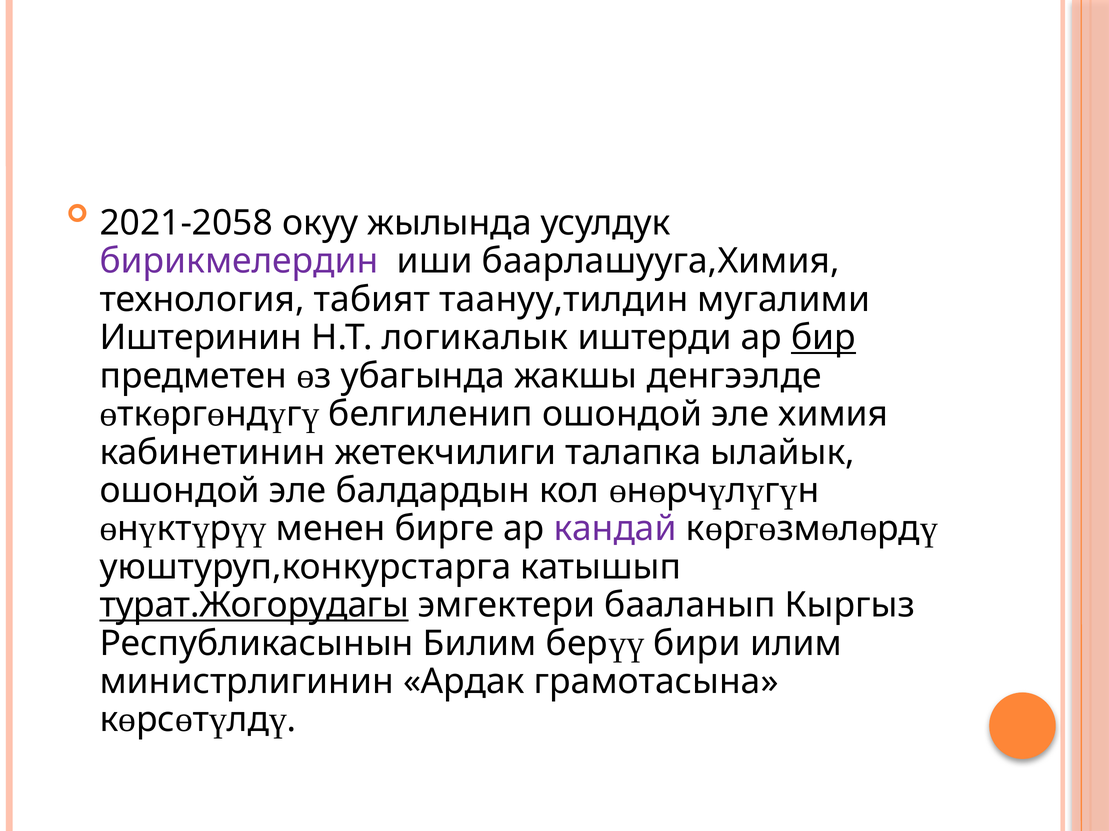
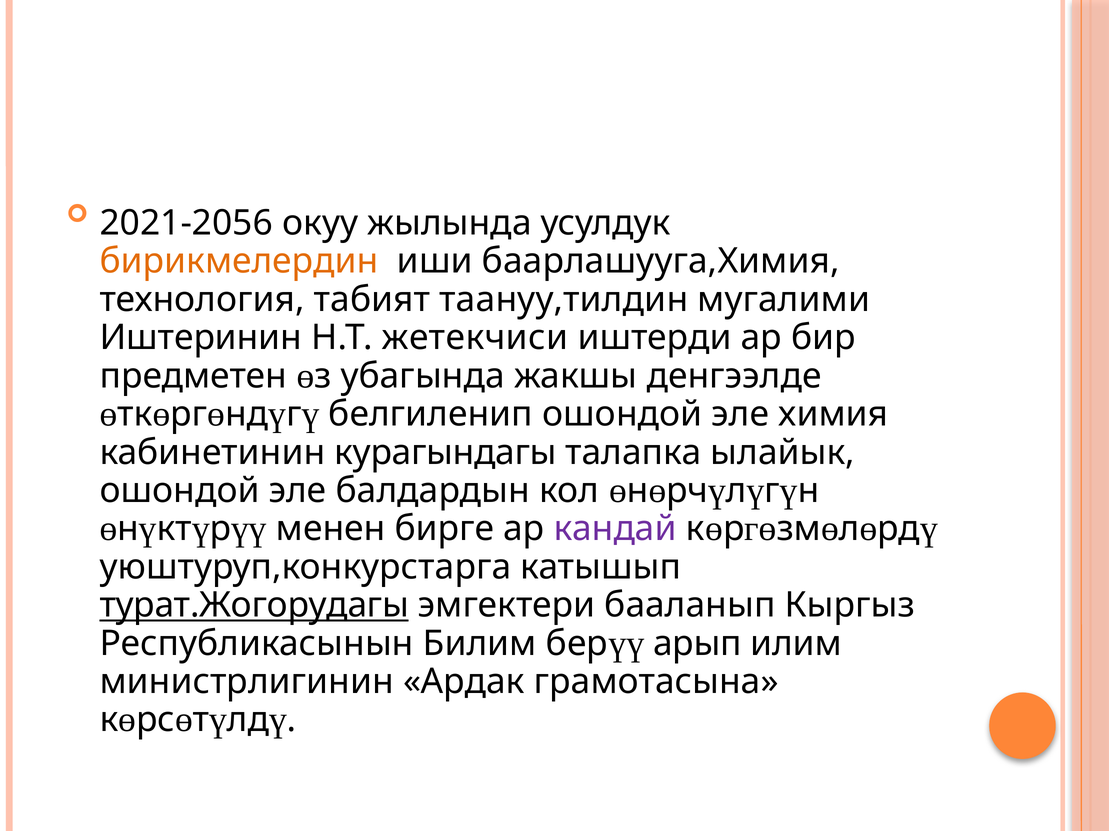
2021-2058: 2021-2058 -> 2021-2056
бирикмелердин colour: purple -> orange
логикалык: логикалык -> жетекчиси
бир underline: present -> none
жетекчилиги: жетекчилиги -> курагындагы
бири: бири -> арып
